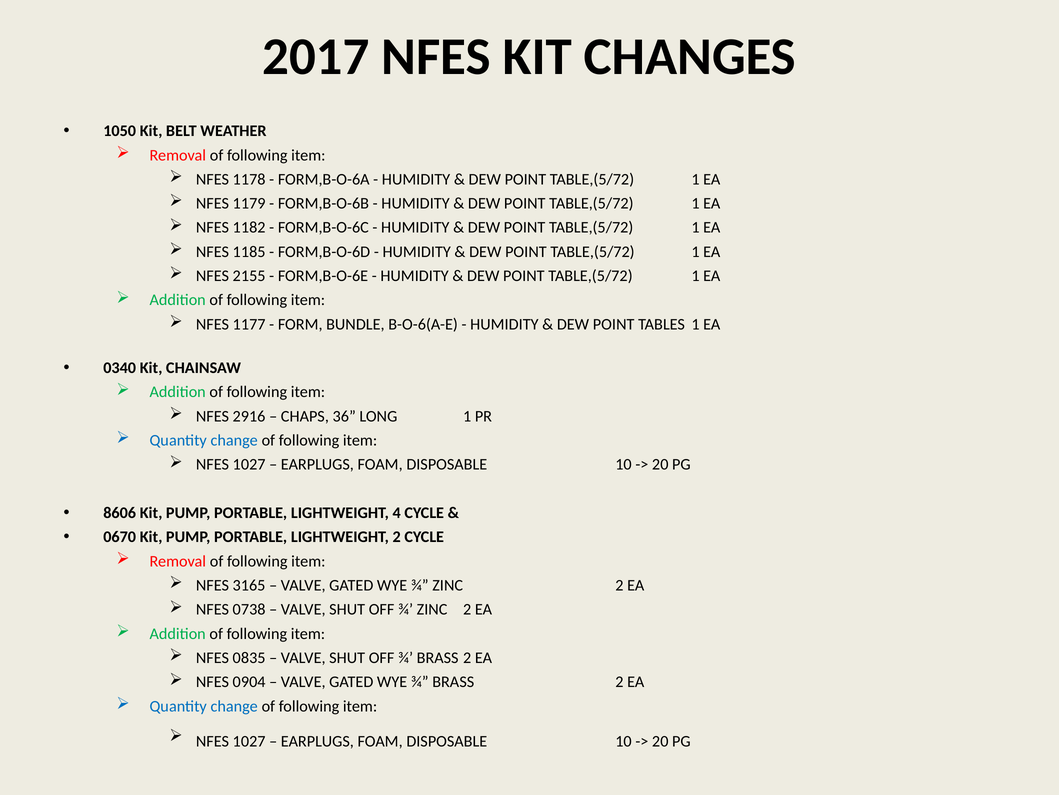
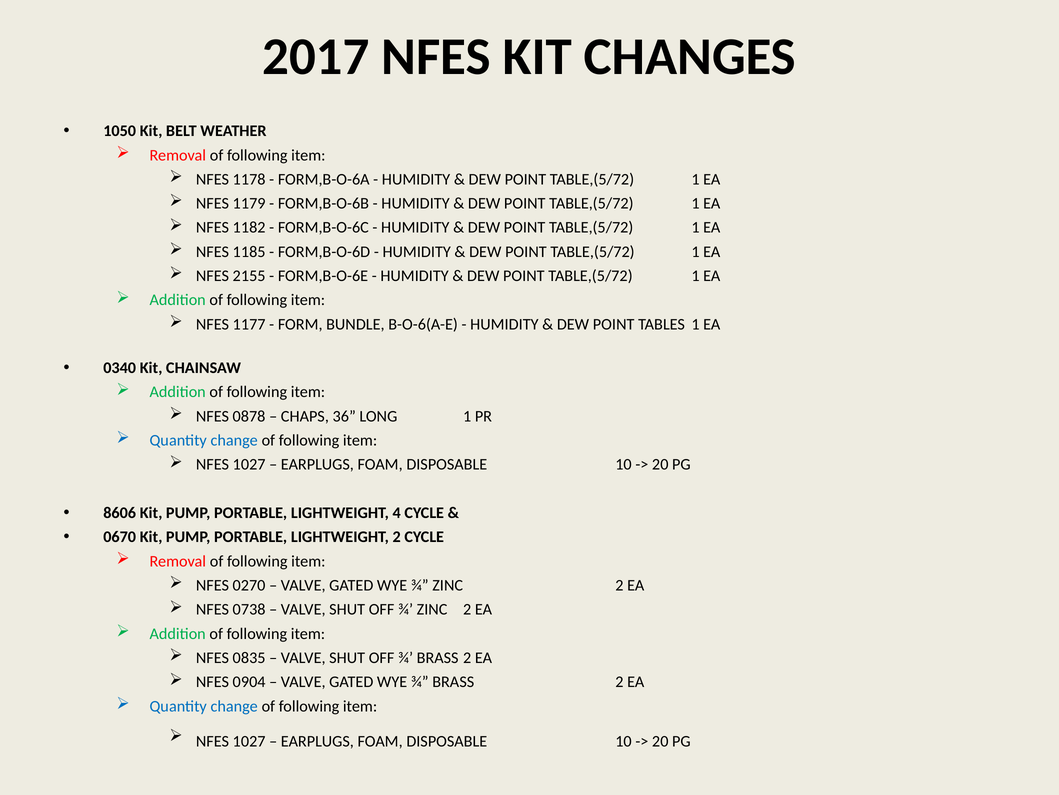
2916: 2916 -> 0878
3165: 3165 -> 0270
